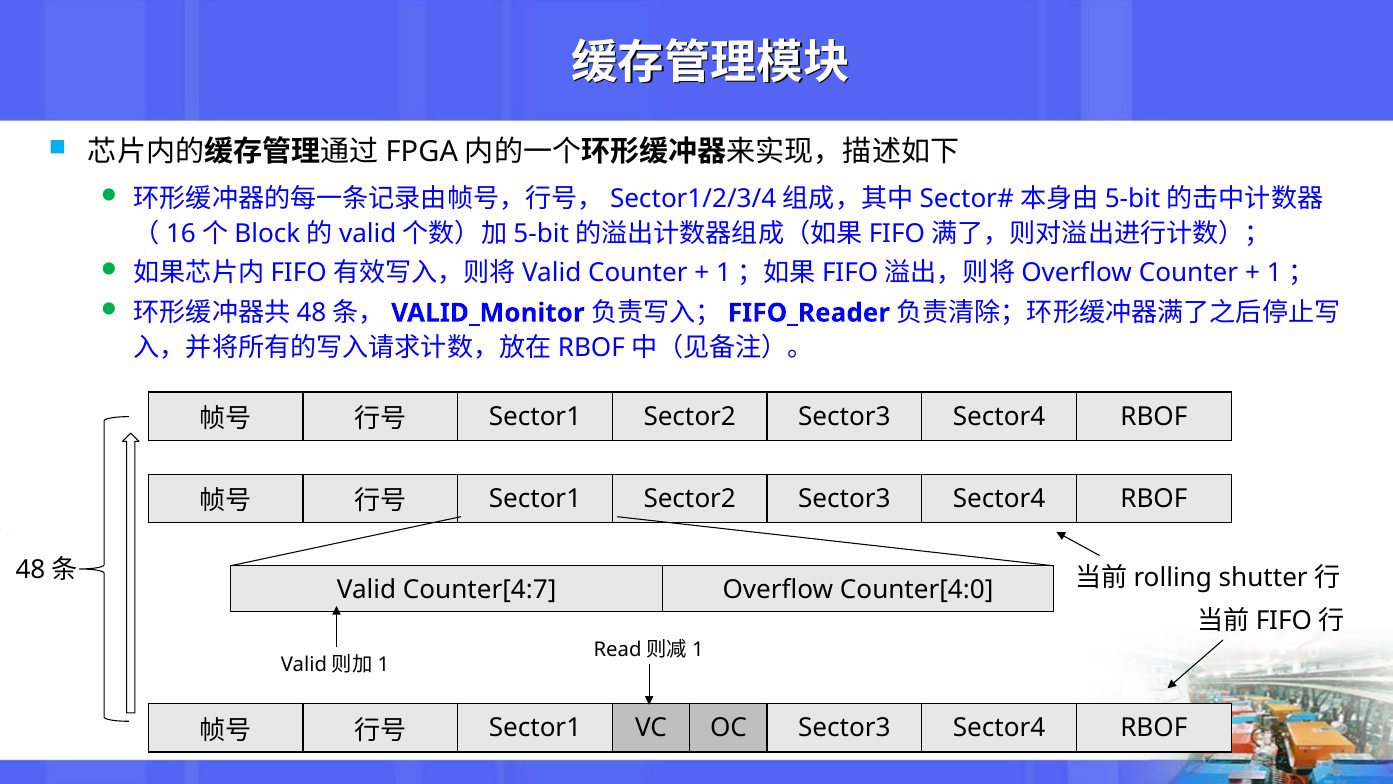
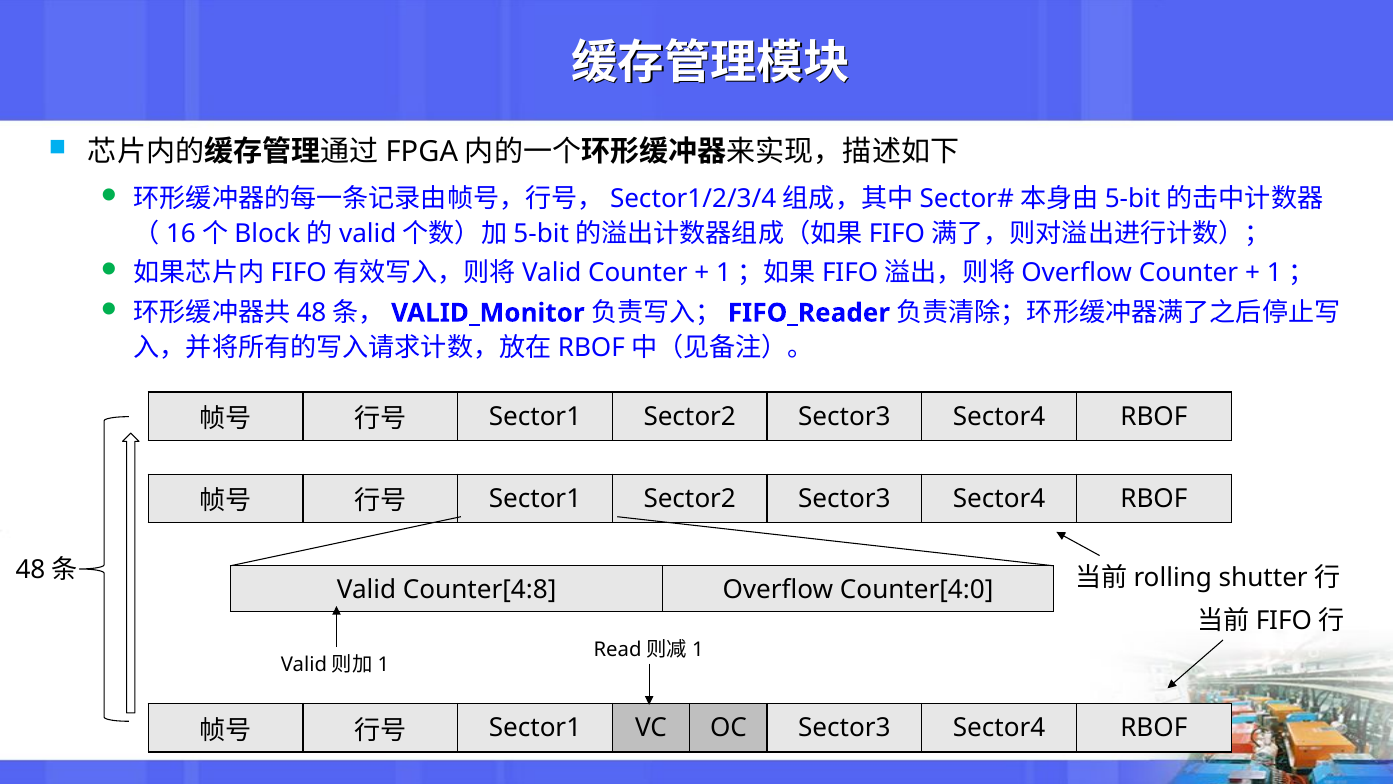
Counter[4:7: Counter[4:7 -> Counter[4:8
